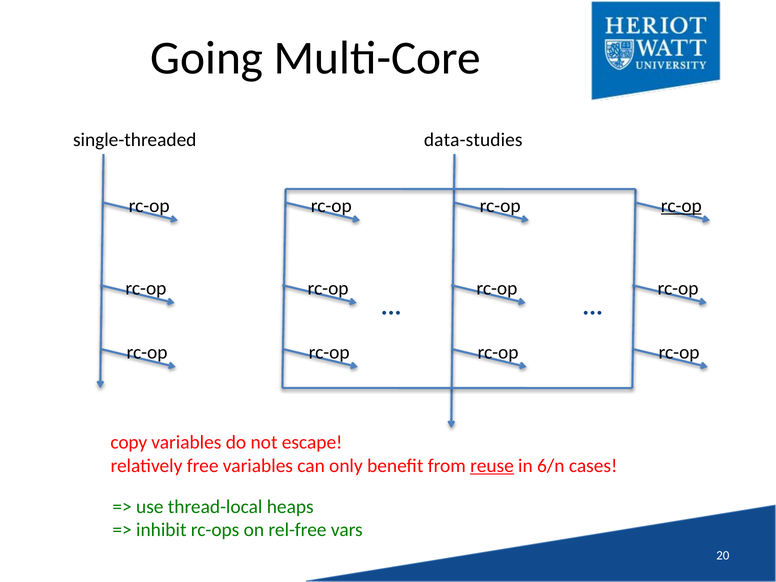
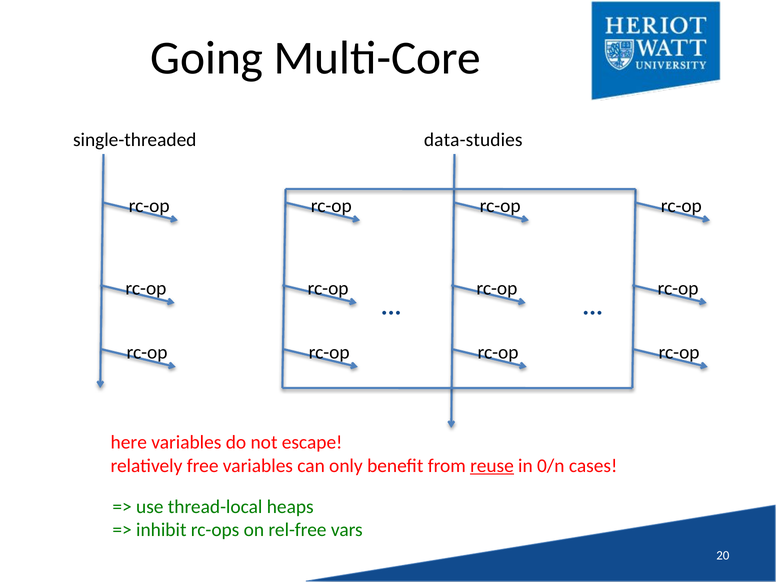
rc-op at (681, 206) underline: present -> none
copy: copy -> here
6/n: 6/n -> 0/n
